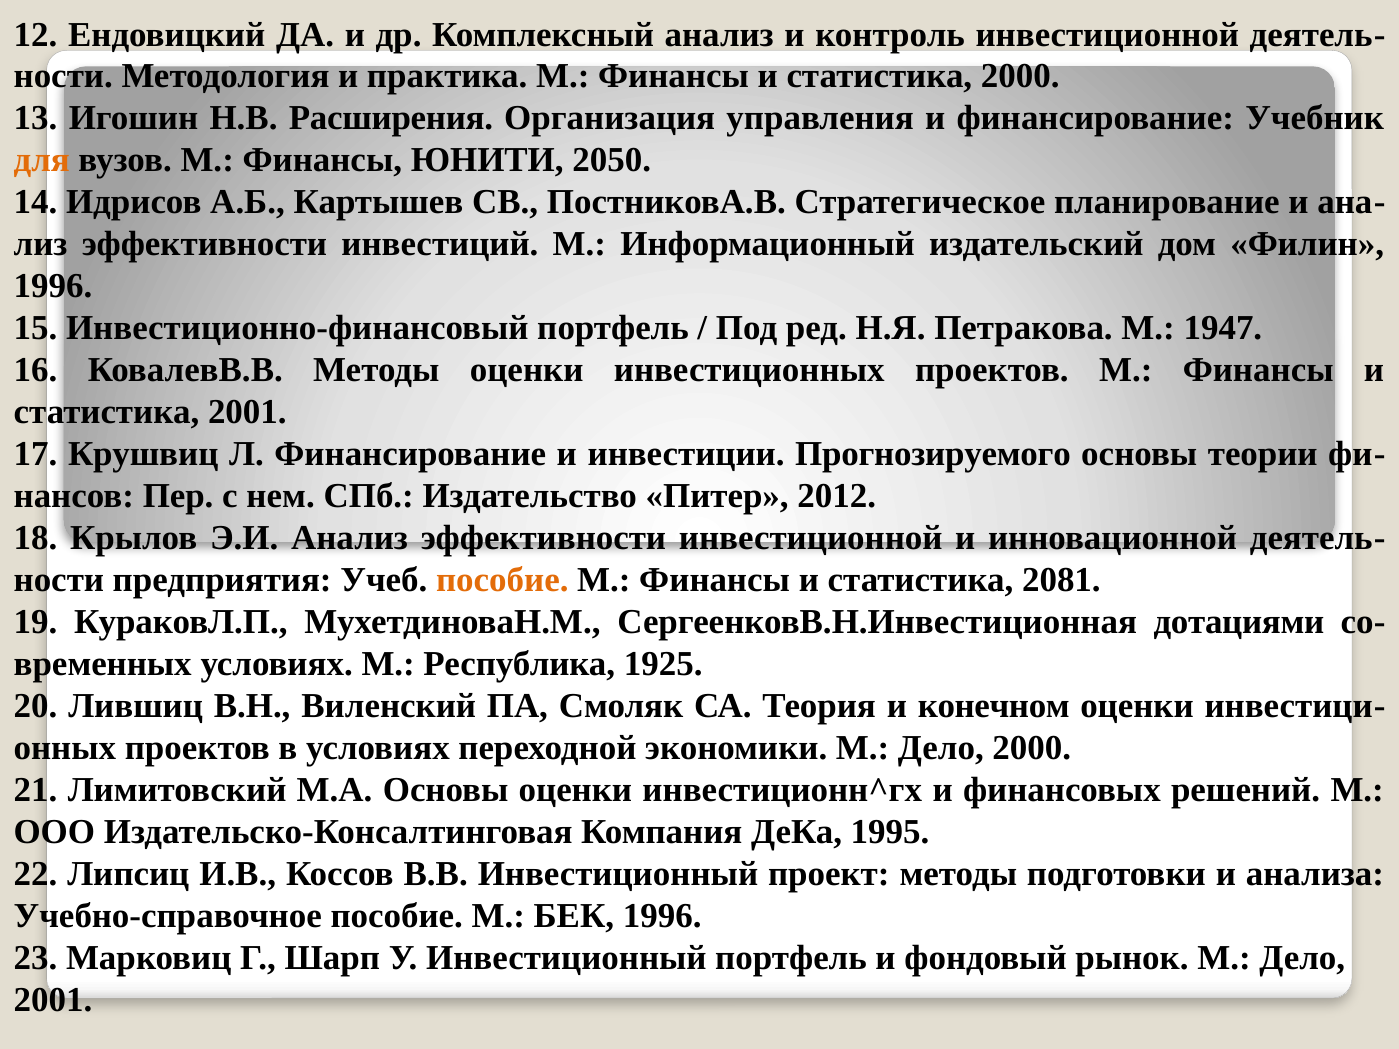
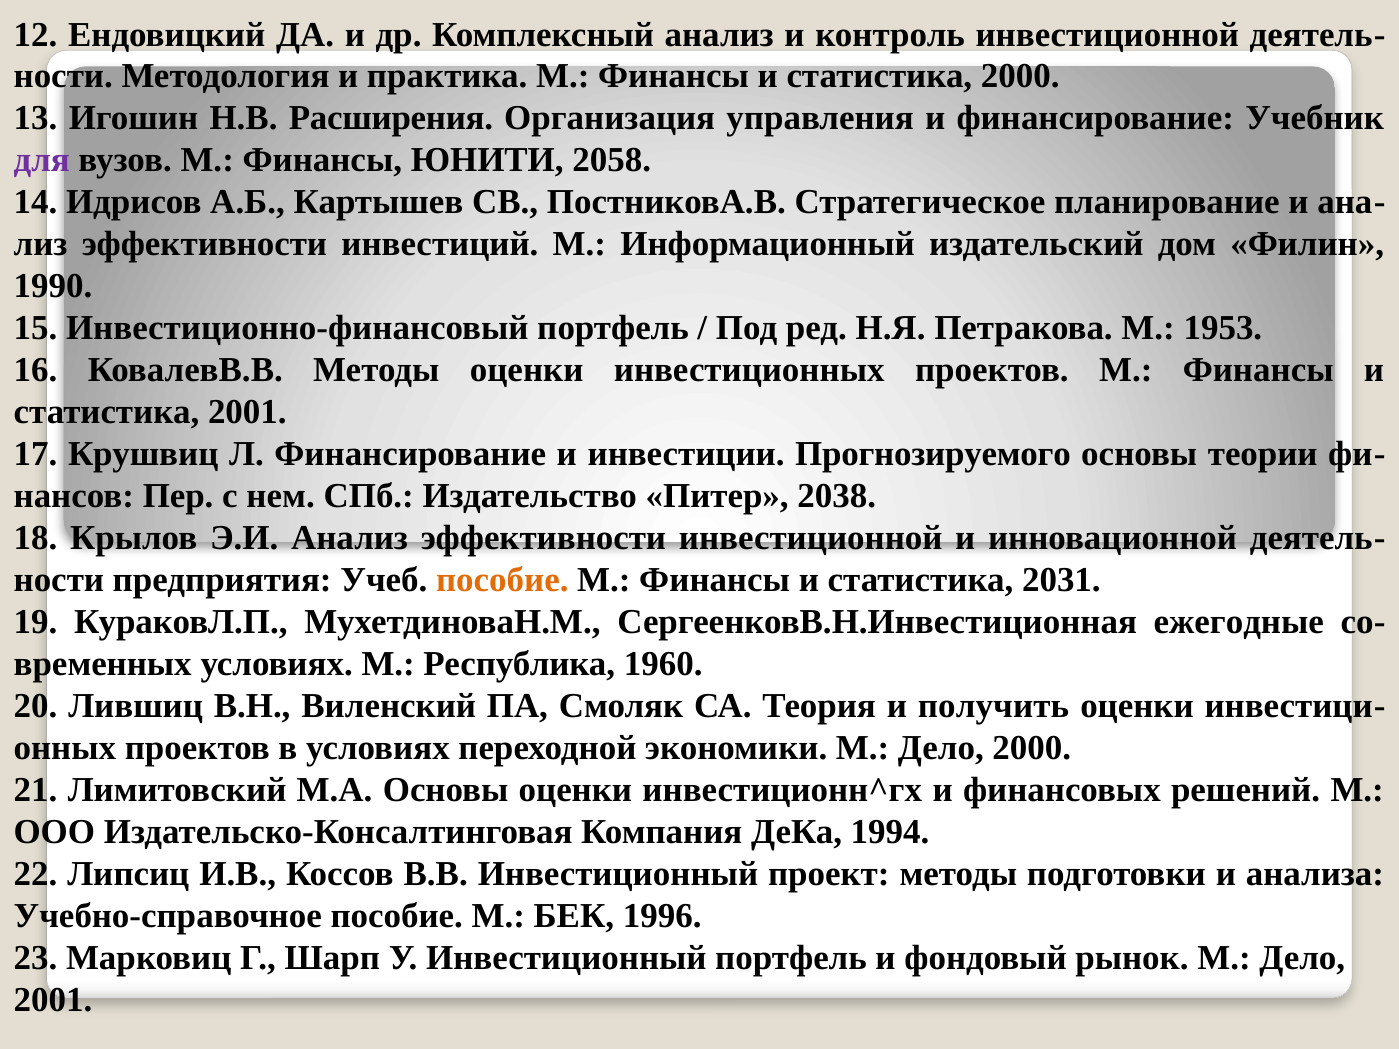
для colour: orange -> purple
2050: 2050 -> 2058
1996 at (53, 286): 1996 -> 1990
1947: 1947 -> 1953
2012: 2012 -> 2038
2081: 2081 -> 2031
дотациями: дотациями -> ежегодные
1925: 1925 -> 1960
конечном: конечном -> получить
1995: 1995 -> 1994
